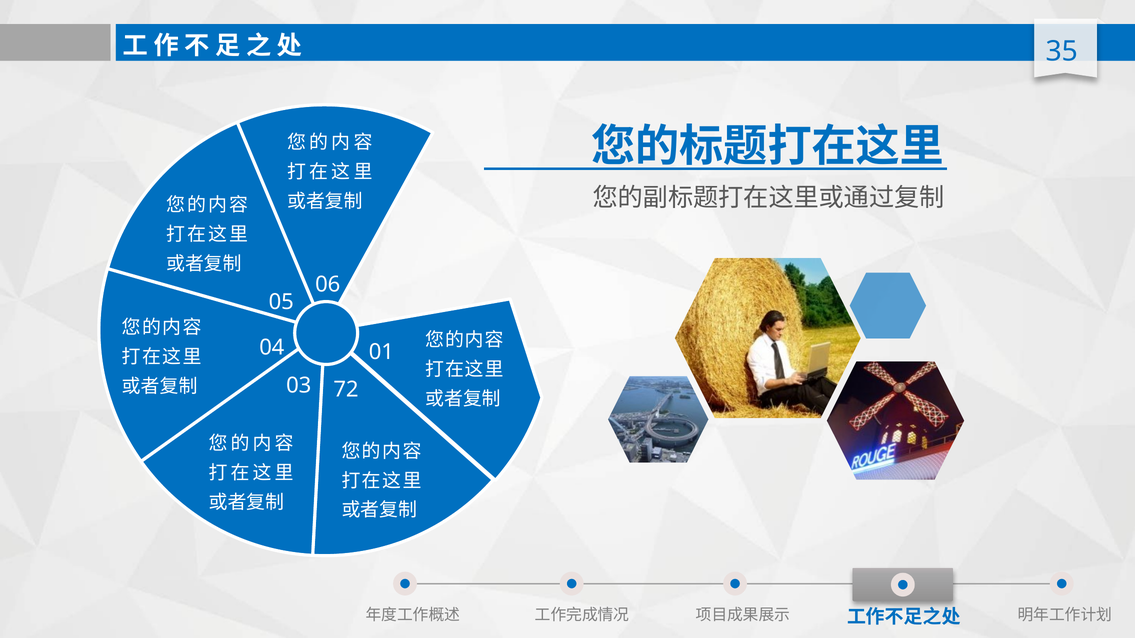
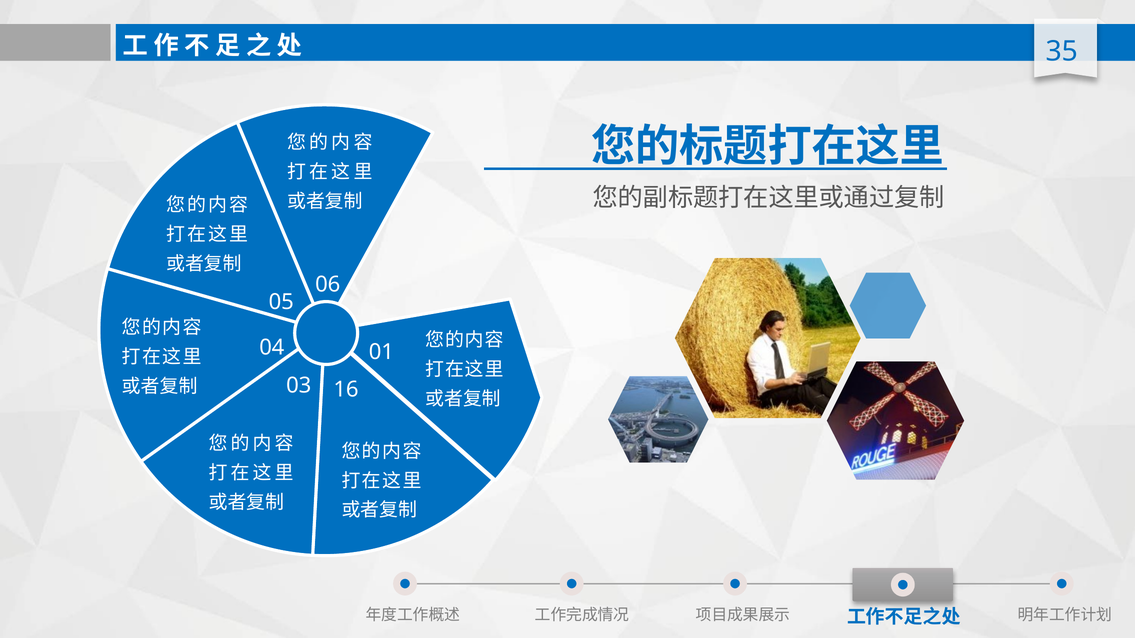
72: 72 -> 16
